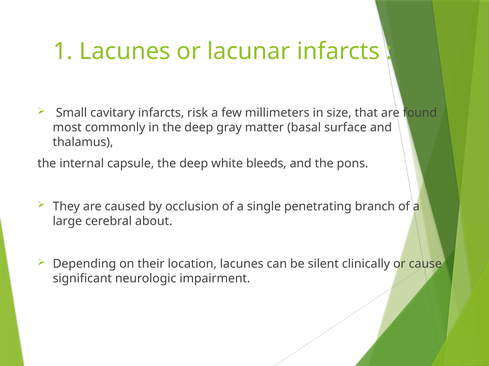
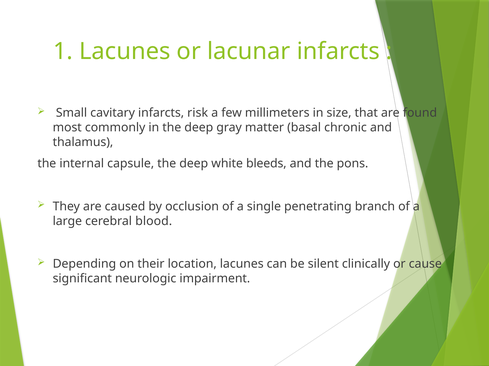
surface: surface -> chronic
about: about -> blood
